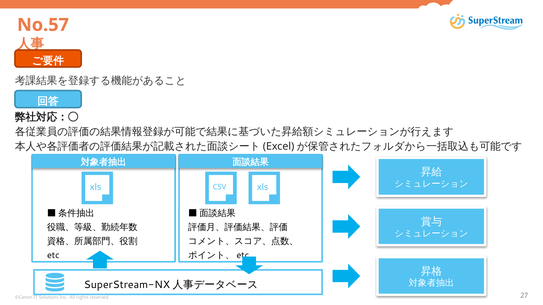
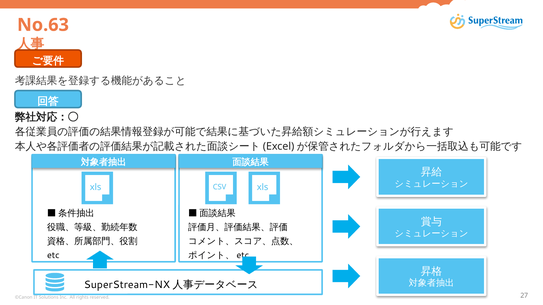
No.57: No.57 -> No.63
